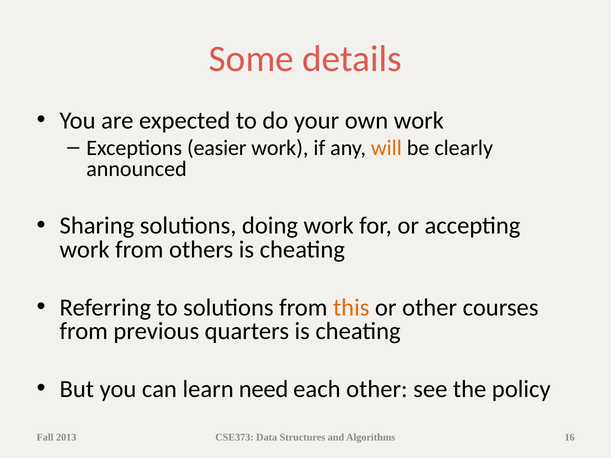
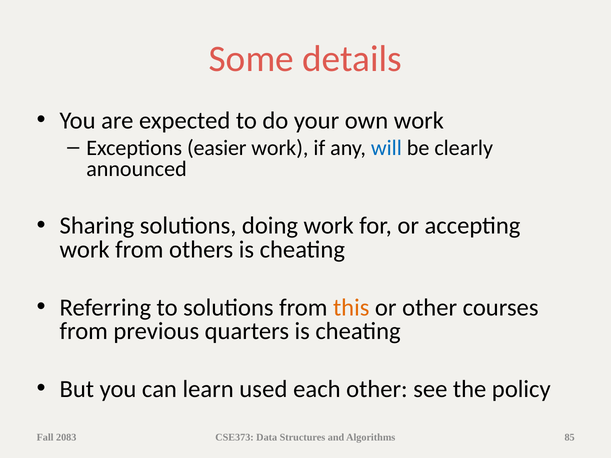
will colour: orange -> blue
need: need -> used
2013: 2013 -> 2083
16: 16 -> 85
